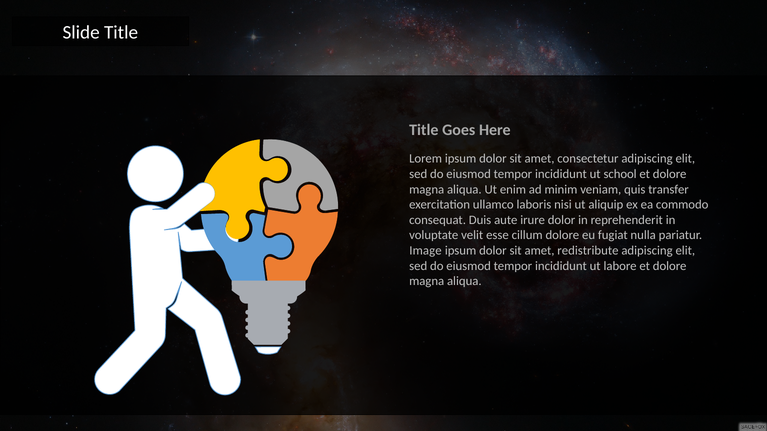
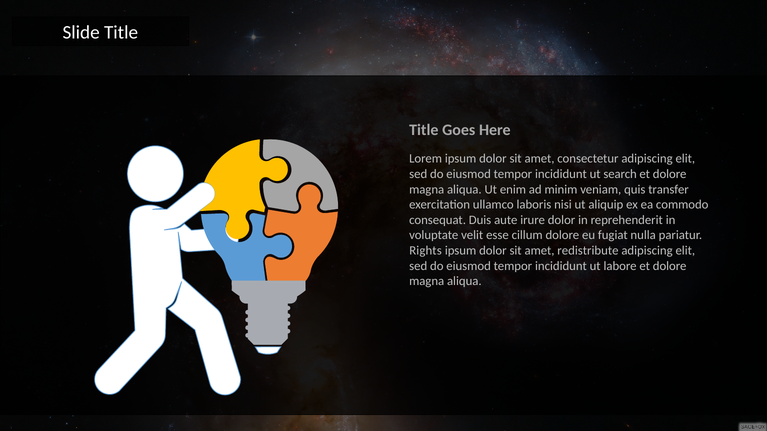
school: school -> search
Image: Image -> Rights
